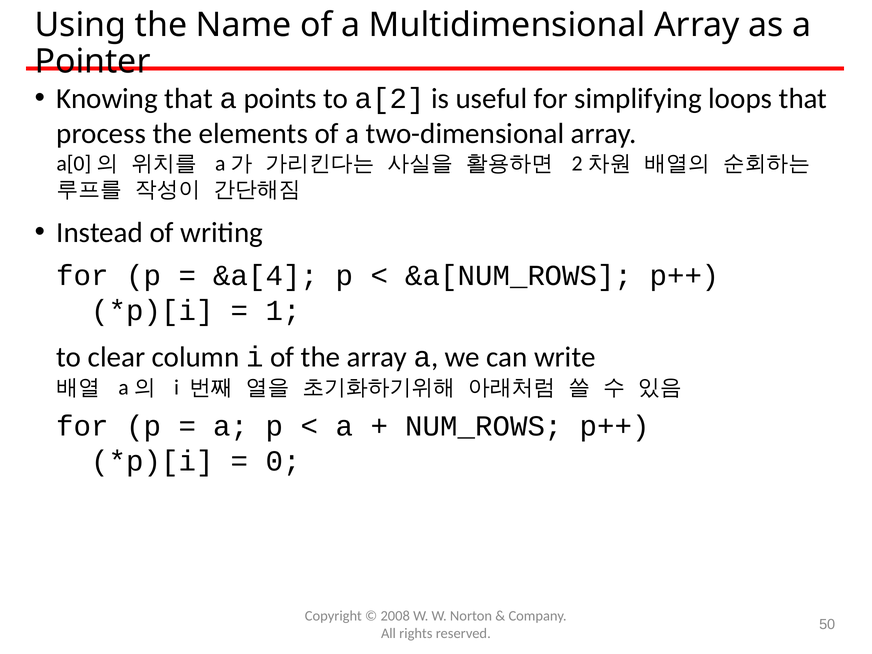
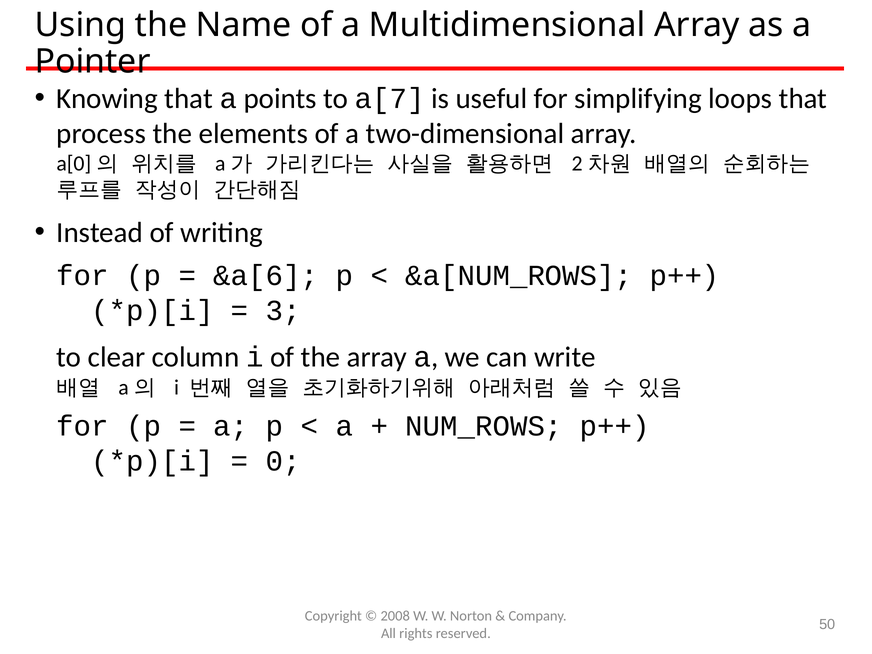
a[2: a[2 -> a[7
&a[4: &a[4 -> &a[6
1: 1 -> 3
